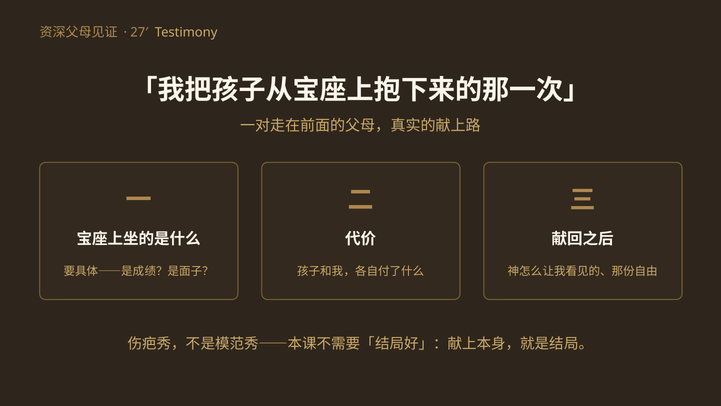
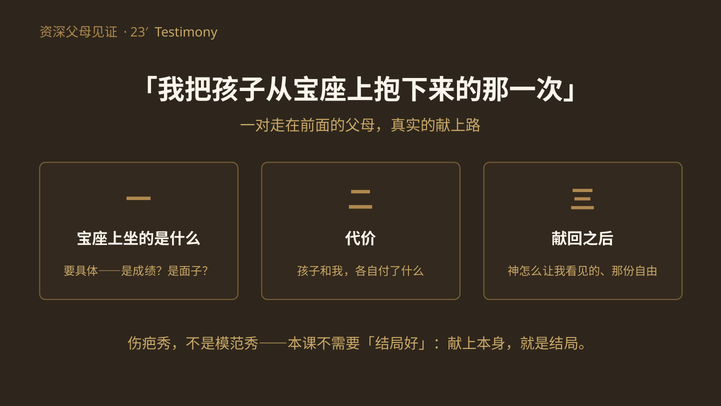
27′: 27′ -> 23′
